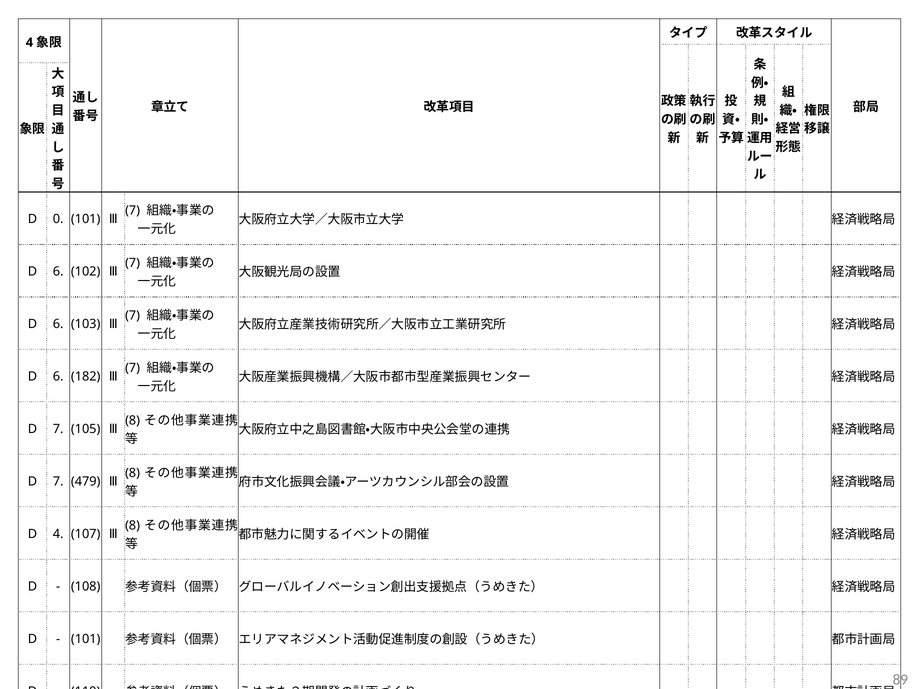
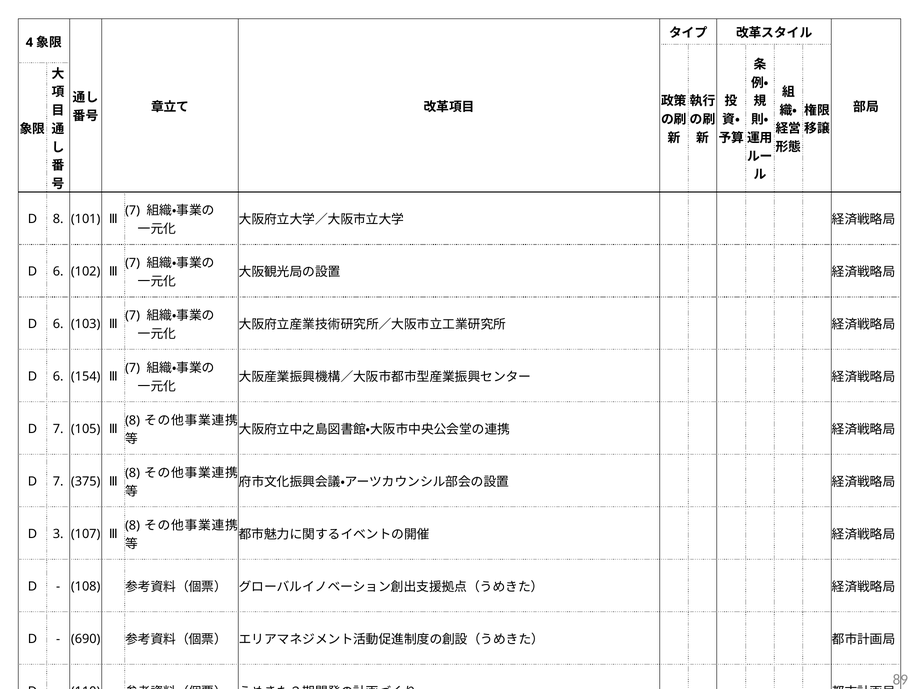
D 0: 0 -> 8
182: 182 -> 154
479: 479 -> 375
D 4: 4 -> 3
101 at (86, 639): 101 -> 690
